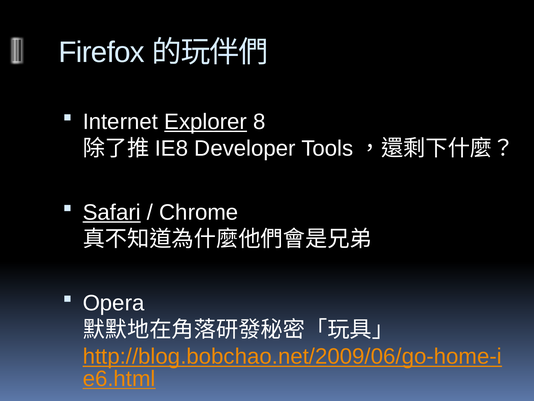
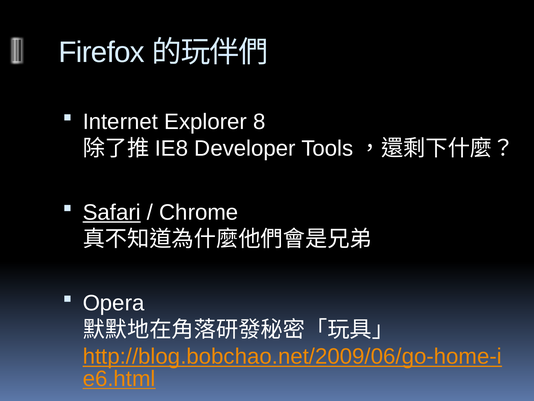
Explorer underline: present -> none
